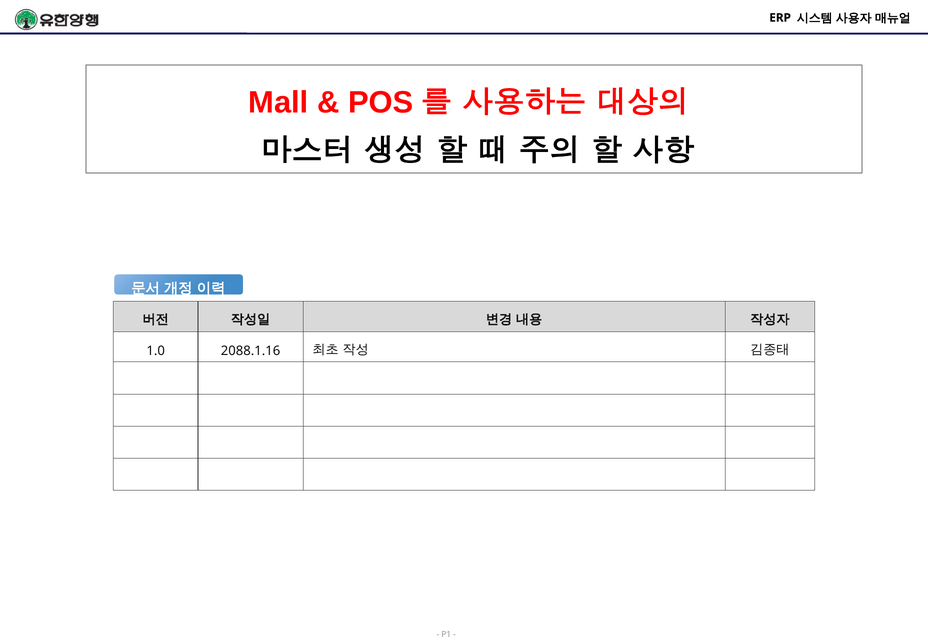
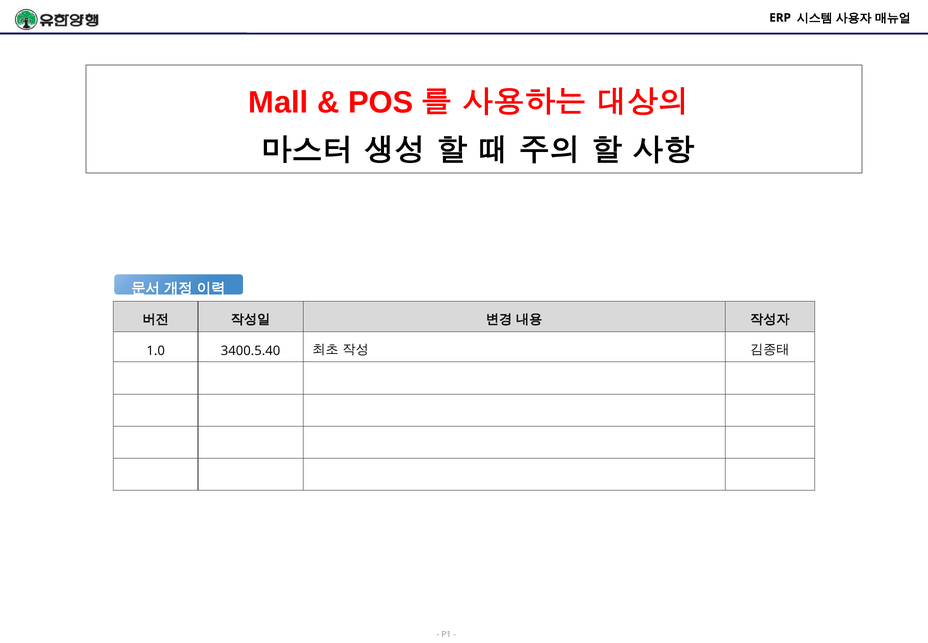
2088.1.16: 2088.1.16 -> 3400.5.40
